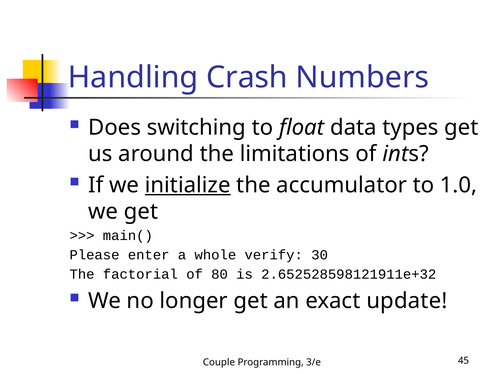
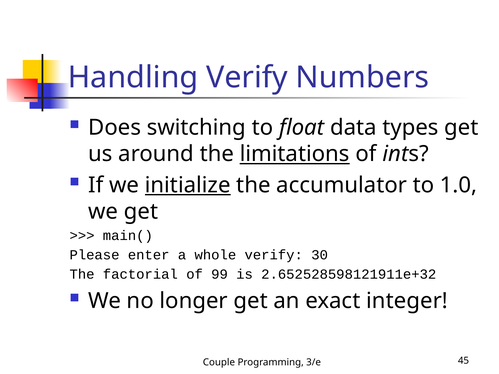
Handling Crash: Crash -> Verify
limitations underline: none -> present
80: 80 -> 99
update: update -> integer
